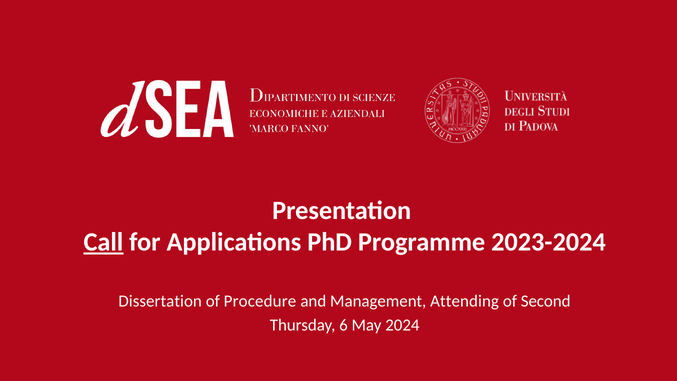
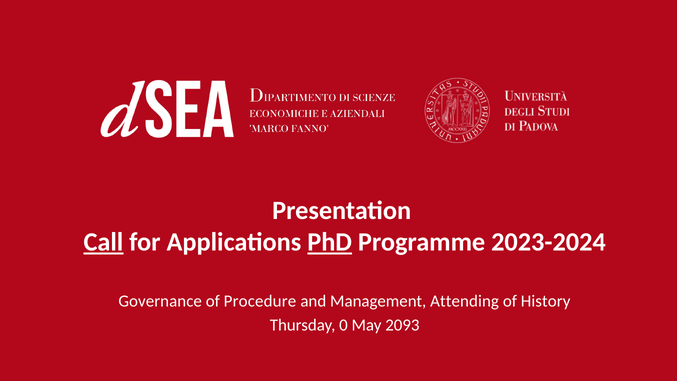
PhD underline: none -> present
Dissertation: Dissertation -> Governance
Second: Second -> History
6: 6 -> 0
2024: 2024 -> 2093
